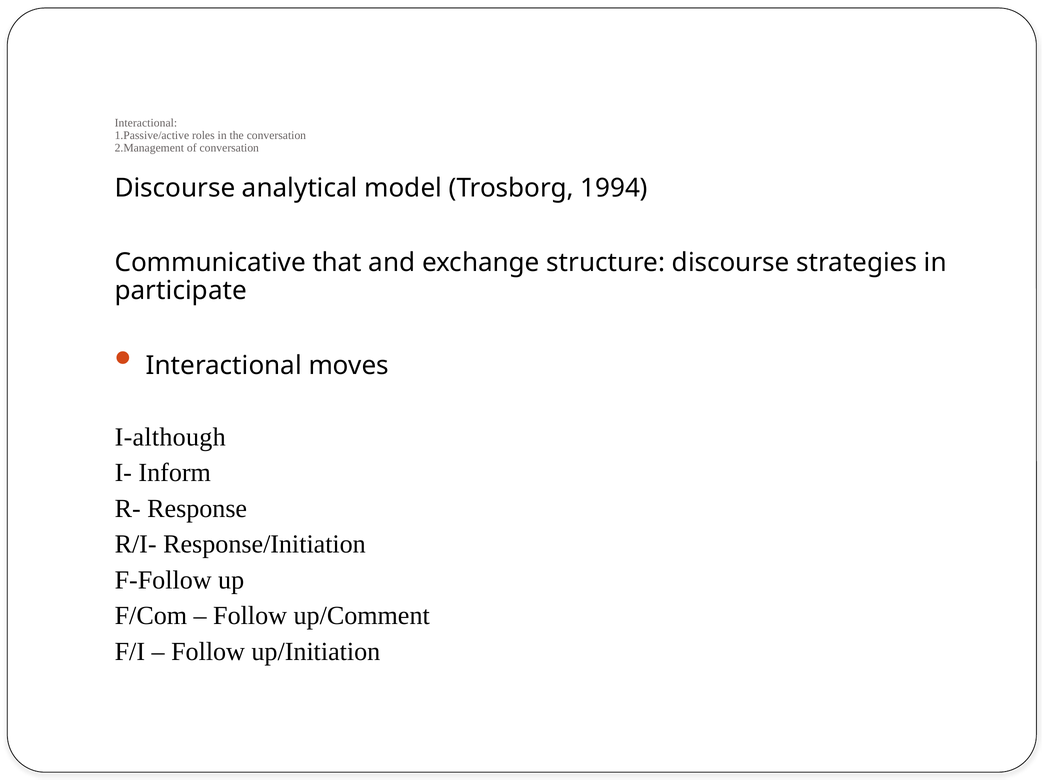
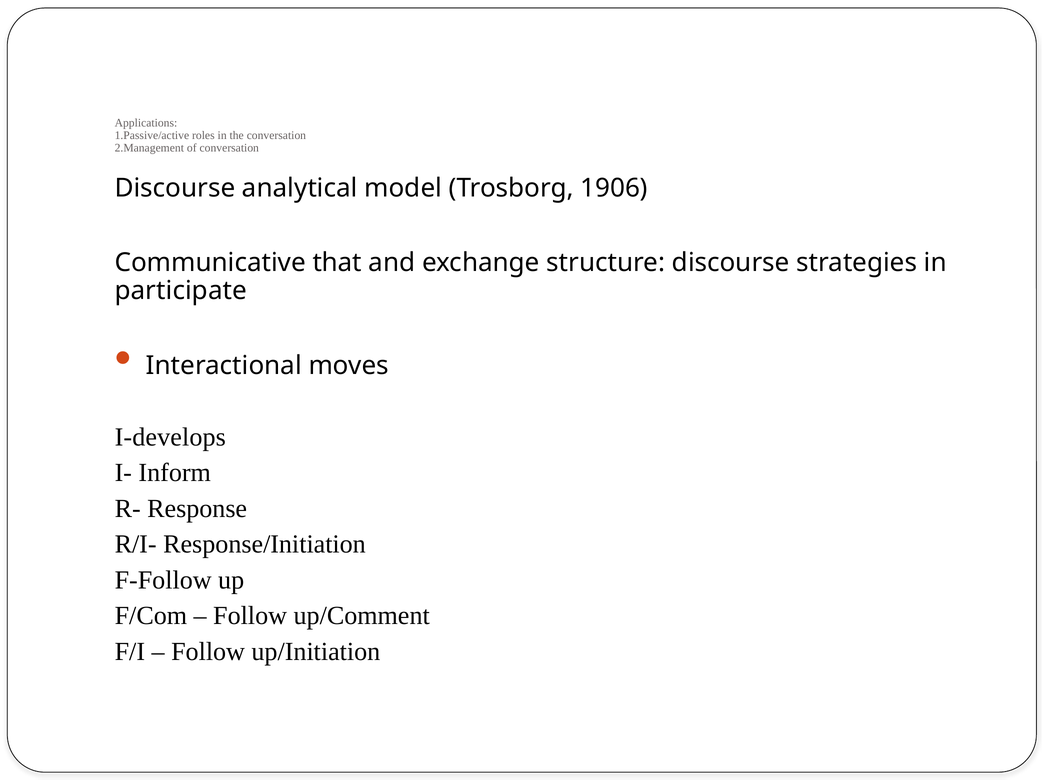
Interactional at (146, 123): Interactional -> Applications
1994: 1994 -> 1906
I-although: I-although -> I-develops
